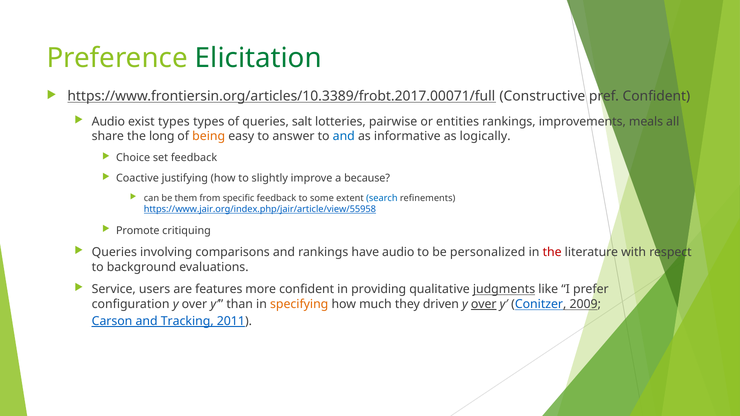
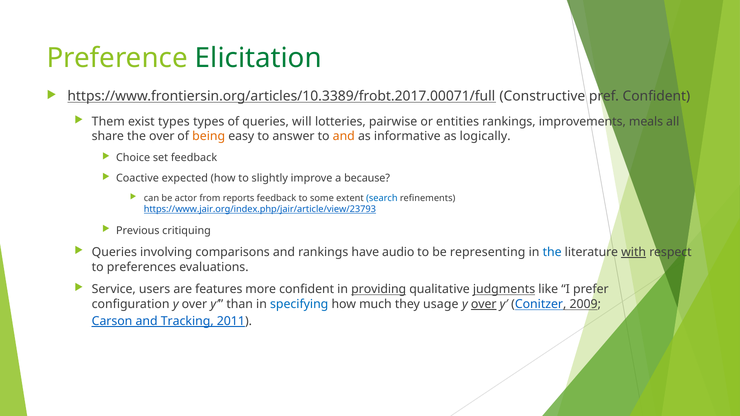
Audio at (108, 122): Audio -> Them
salt: salt -> will
the long: long -> over
and at (344, 136) colour: blue -> orange
justifying: justifying -> expected
them: them -> actor
specific: specific -> reports
https://www.jair.org/index.php/jair/article/view/55958: https://www.jair.org/index.php/jair/article/view/55958 -> https://www.jair.org/index.php/jair/article/view/23793
Promote: Promote -> Previous
personalized: personalized -> representing
the at (552, 252) colour: red -> blue
with underline: none -> present
background: background -> preferences
providing underline: none -> present
specifying colour: orange -> blue
driven: driven -> usage
